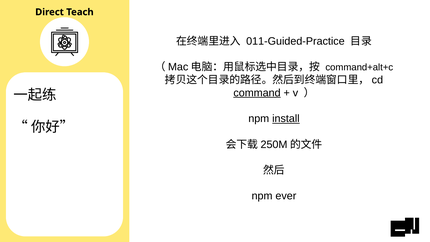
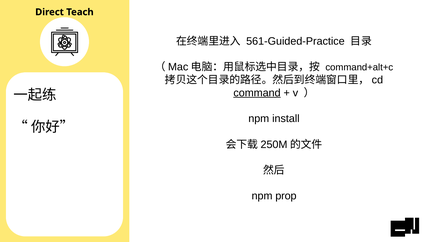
011-Guided-Practice: 011-Guided-Practice -> 561-Guided-Practice
install underline: present -> none
ever: ever -> prop
